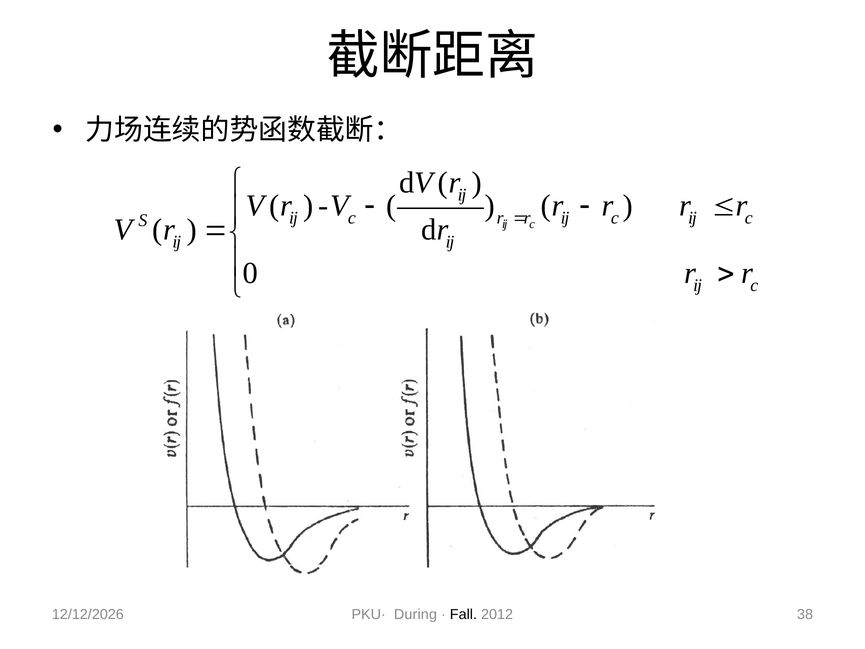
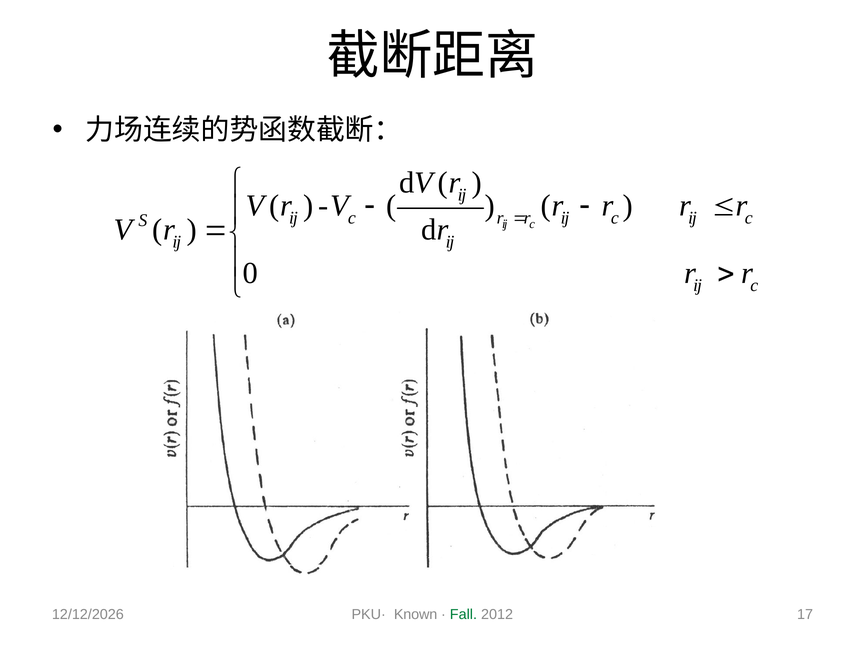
During: During -> Known
Fall colour: black -> green
38: 38 -> 17
